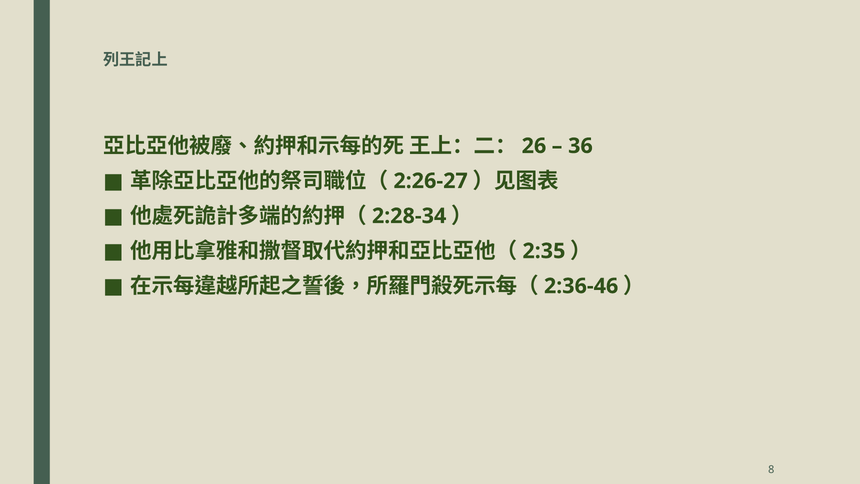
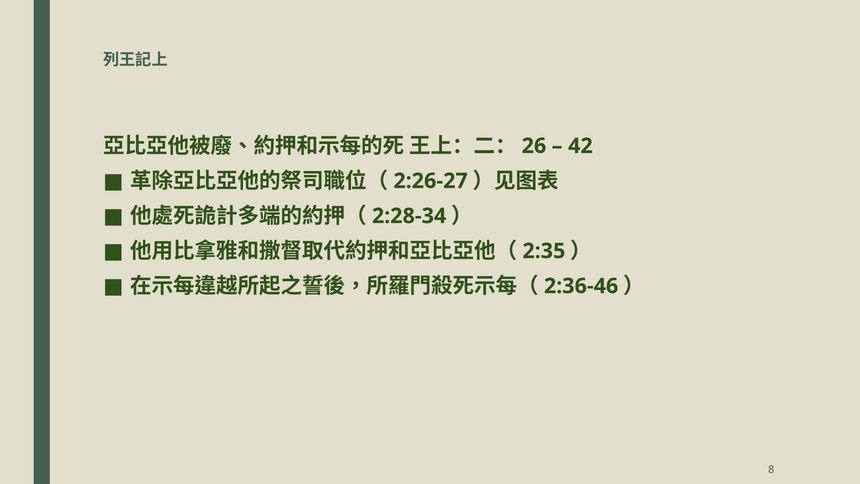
36: 36 -> 42
